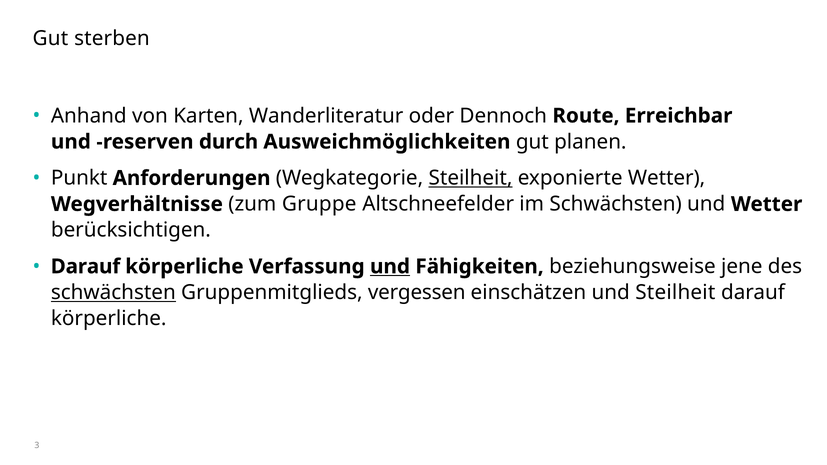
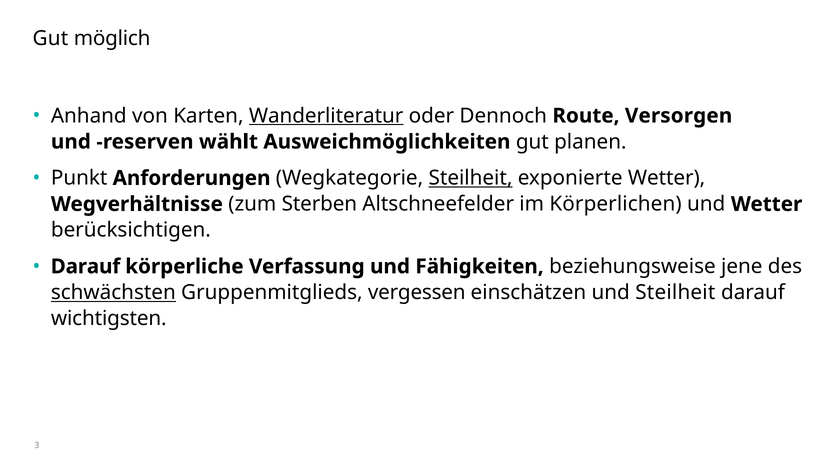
sterben: sterben -> möglich
Wanderliteratur underline: none -> present
Erreichbar: Erreichbar -> Versorgen
durch: durch -> wählt
Gruppe: Gruppe -> Sterben
im Schwächsten: Schwächsten -> Körperlichen
und at (390, 267) underline: present -> none
körperliche at (109, 319): körperliche -> wichtigsten
